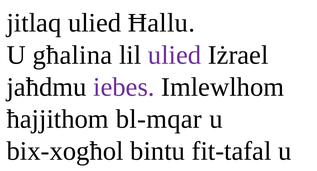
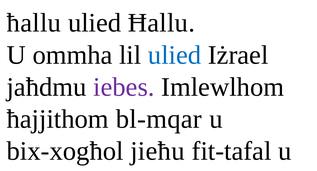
jitlaq at (34, 23): jitlaq -> ħallu
għalina: għalina -> ommha
ulied at (175, 55) colour: purple -> blue
bintu: bintu -> jieħu
